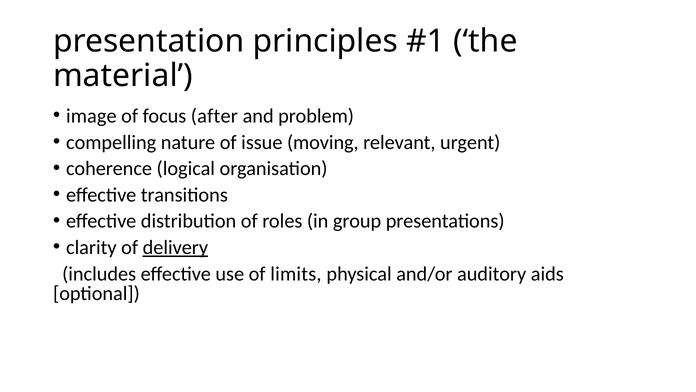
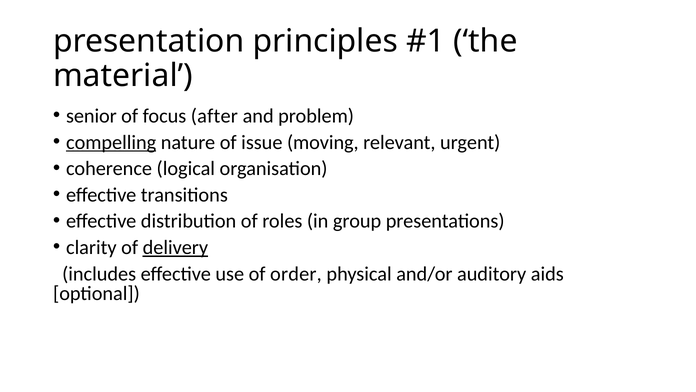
image: image -> senior
compelling underline: none -> present
limits: limits -> order
